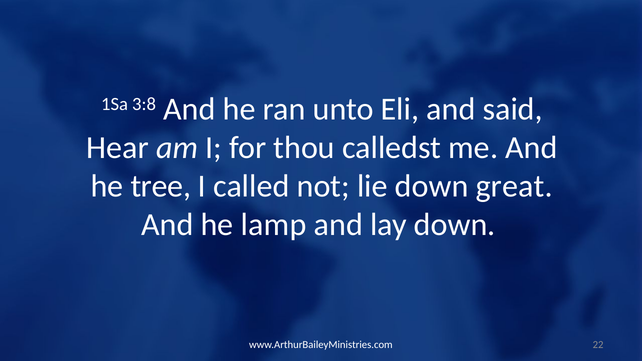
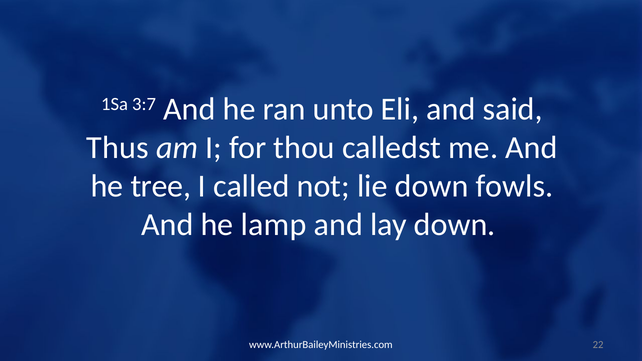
3:8: 3:8 -> 3:7
Hear: Hear -> Thus
great: great -> fowls
